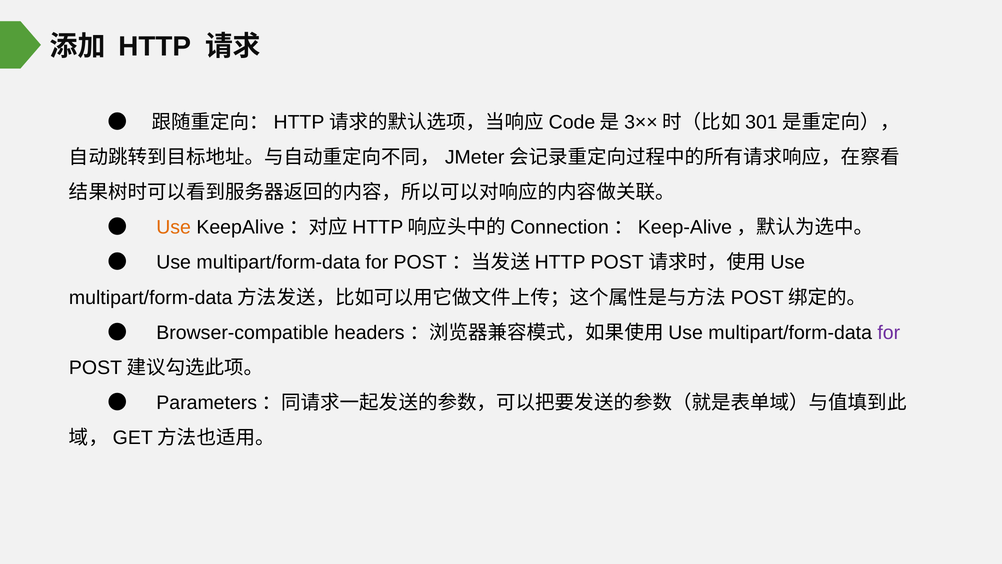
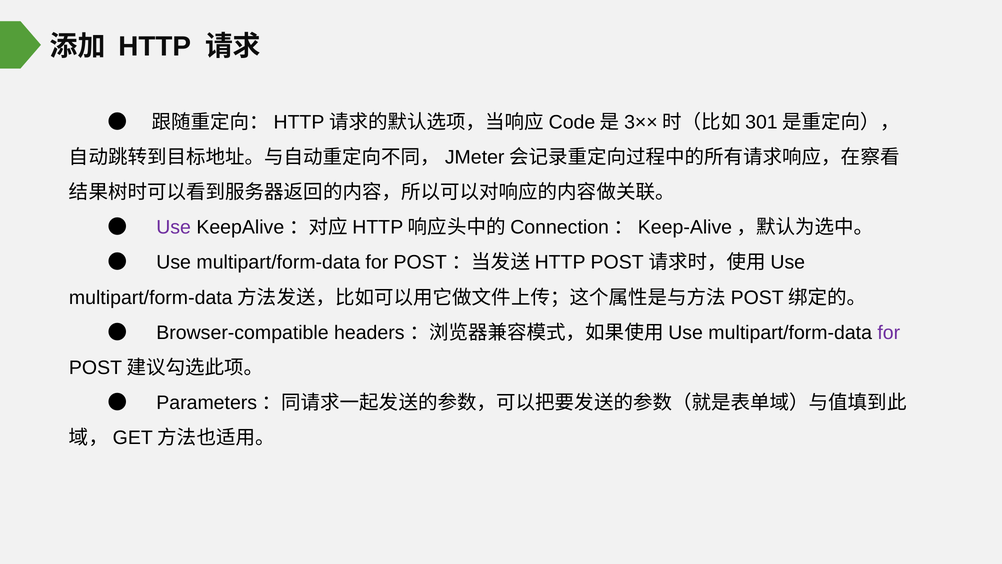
Use at (174, 227) colour: orange -> purple
